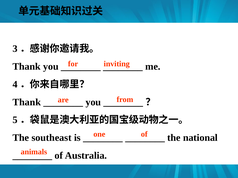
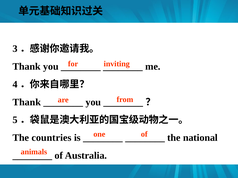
southeast: southeast -> countries
